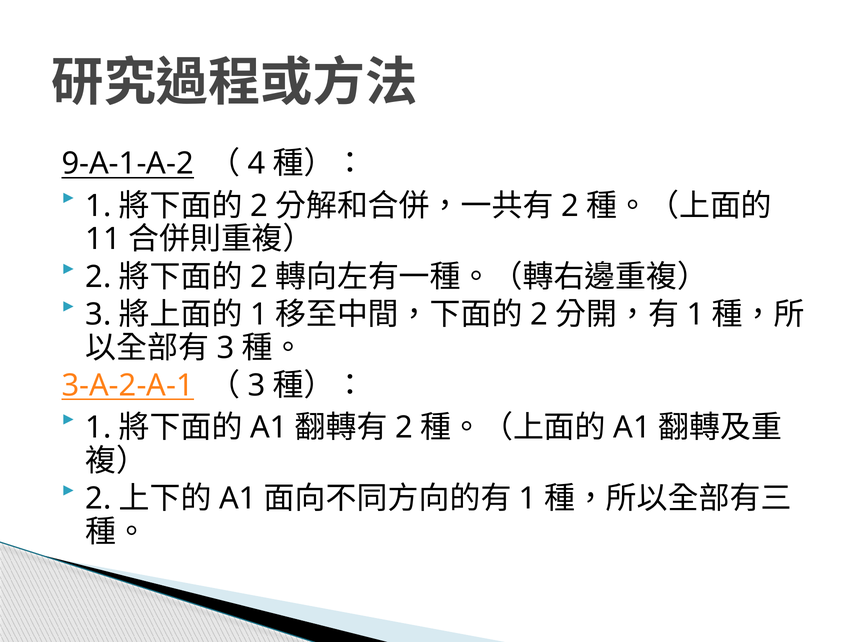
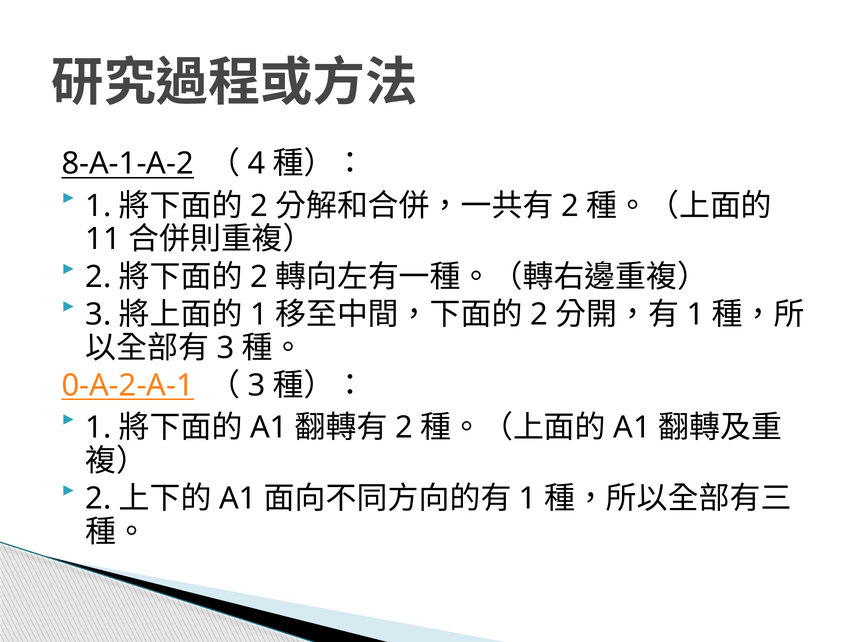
9-A-1-A-2: 9-A-1-A-2 -> 8-A-1-A-2
3-A-2-A-1: 3-A-2-A-1 -> 0-A-2-A-1
